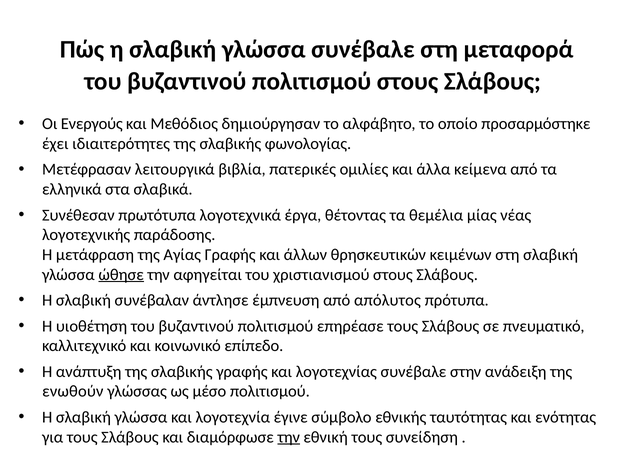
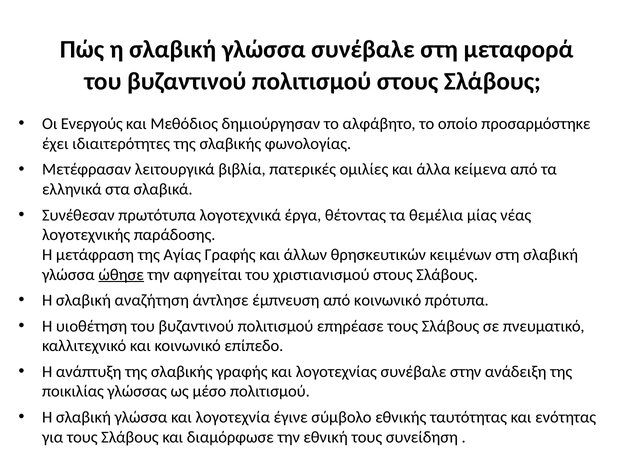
συνέβαλαν: συνέβαλαν -> αναζήτηση
από απόλυτος: απόλυτος -> κοινωνικό
ενωθούν: ενωθούν -> ποικιλίας
την at (289, 437) underline: present -> none
